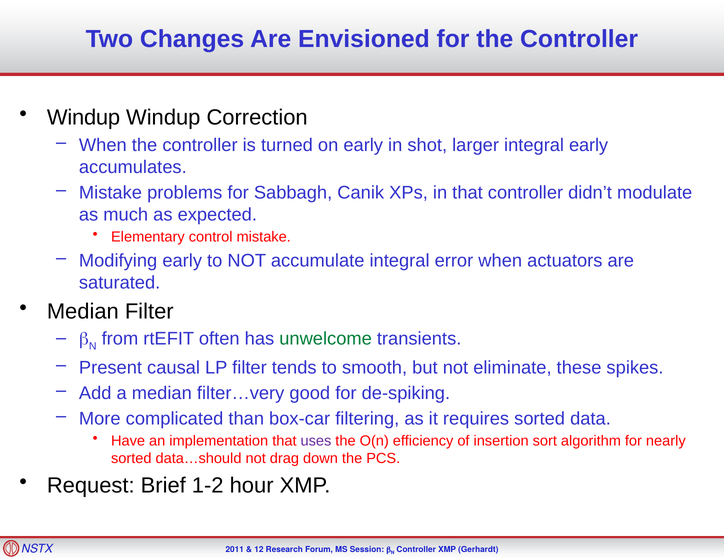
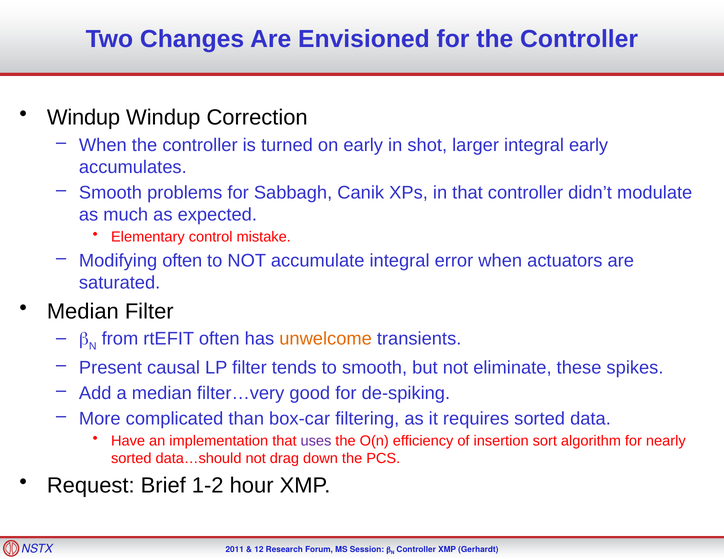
Mistake at (110, 193): Mistake -> Smooth
Modifying early: early -> often
unwelcome colour: green -> orange
